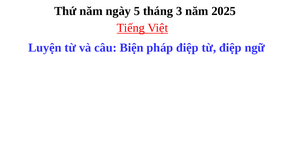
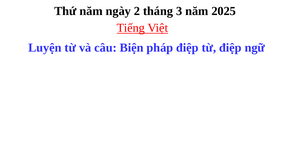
5: 5 -> 2
